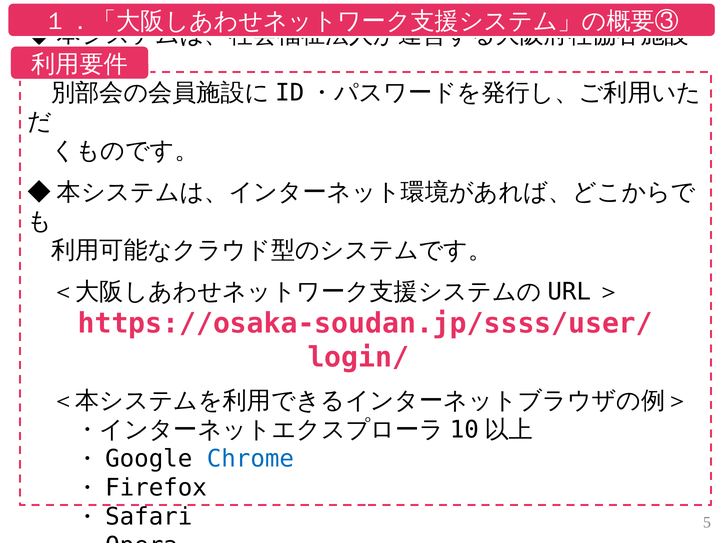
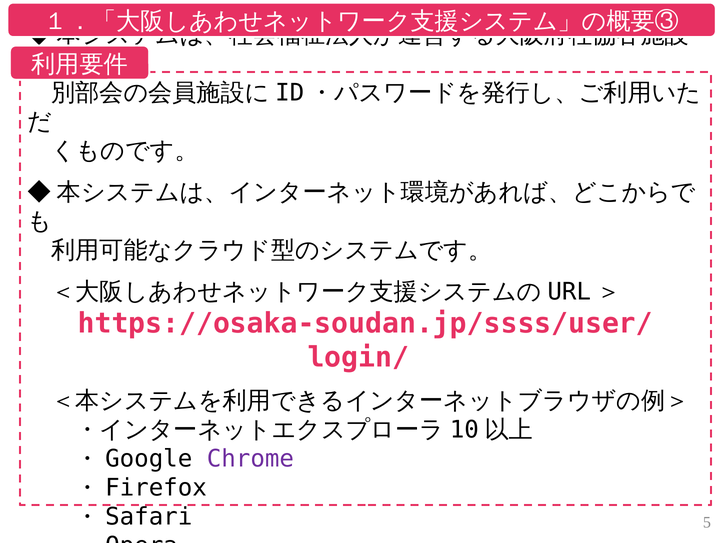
Chrome colour: blue -> purple
